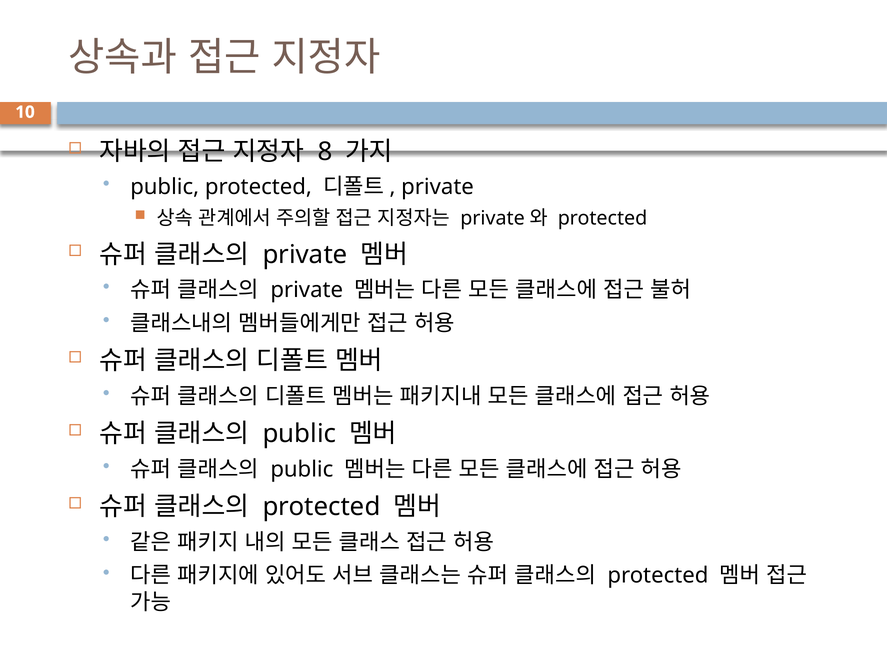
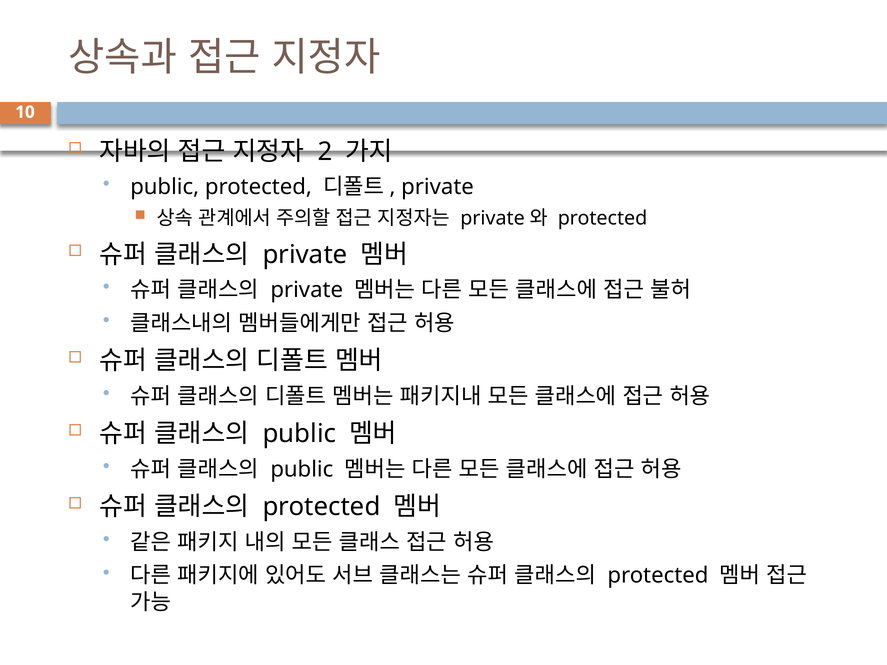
8: 8 -> 2
